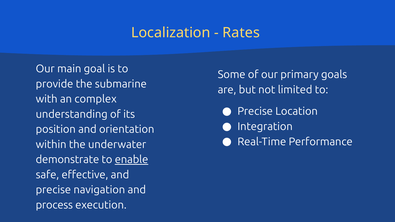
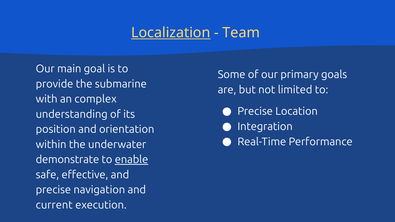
Localization underline: none -> present
Rates: Rates -> Team
process: process -> current
